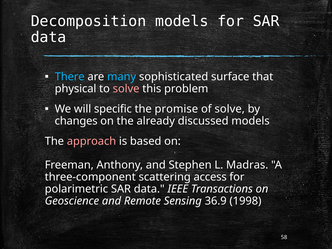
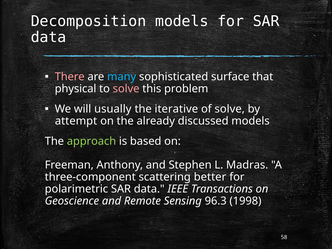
There colour: light blue -> pink
specific: specific -> usually
promise: promise -> iterative
changes: changes -> attempt
approach colour: pink -> light green
access: access -> better
36.9: 36.9 -> 96.3
